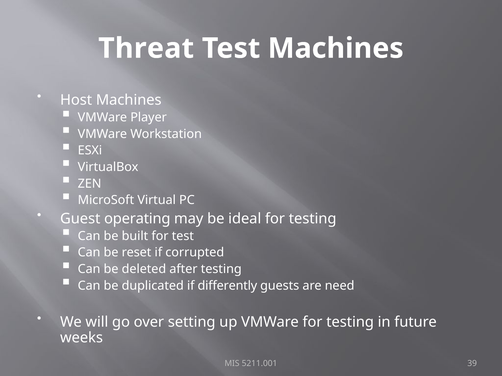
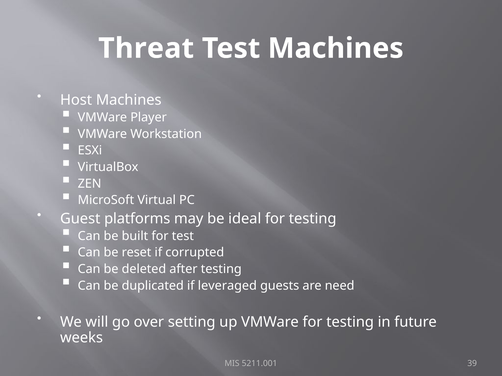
operating: operating -> platforms
differently: differently -> leveraged
